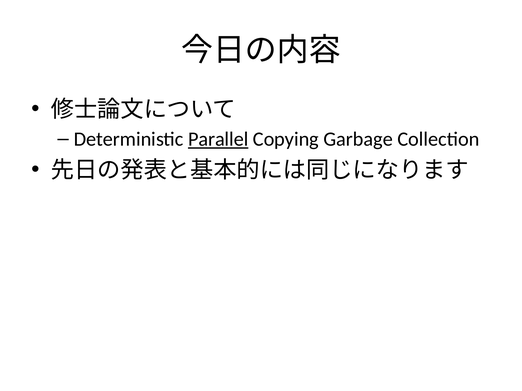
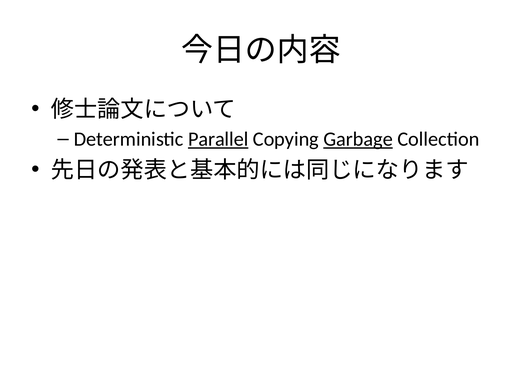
Garbage underline: none -> present
